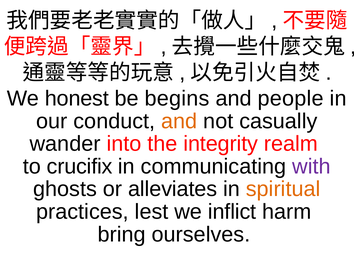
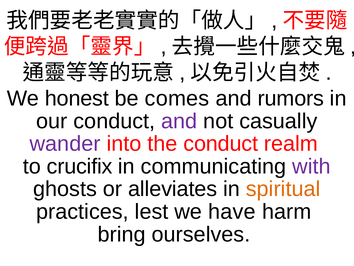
begins: begins -> comes
people: people -> rumors
and at (179, 121) colour: orange -> purple
wander colour: black -> purple
the integrity: integrity -> conduct
inflict: inflict -> have
